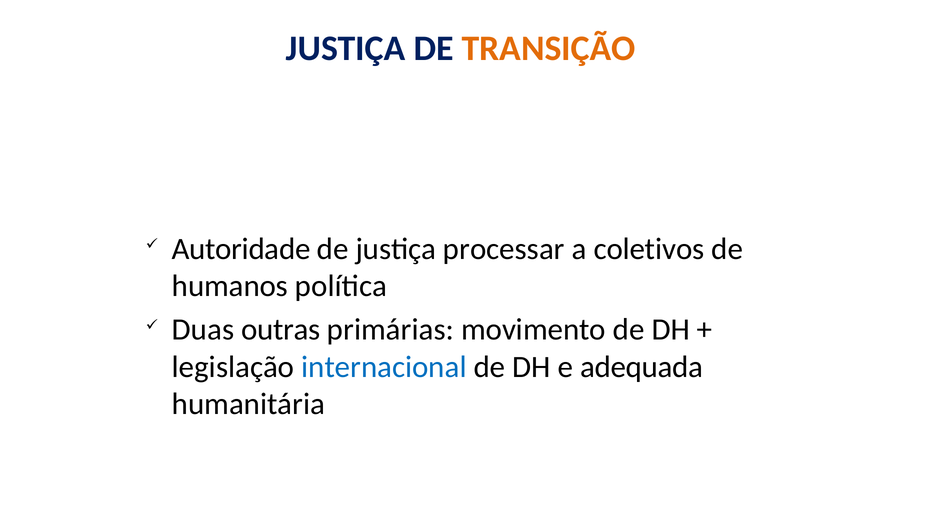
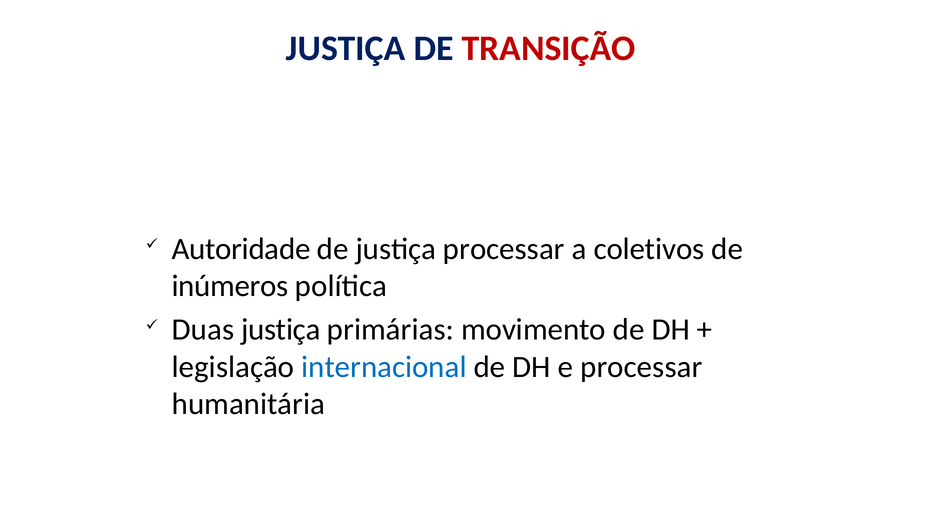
TRANSIÇÃO colour: orange -> red
humanos: humanos -> inúmeros
Duas outras: outras -> justiça
e adequada: adequada -> processar
